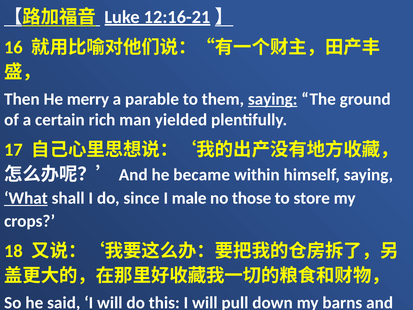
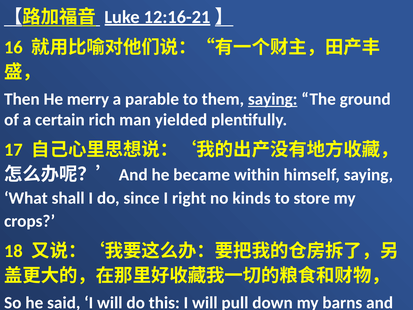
What underline: present -> none
male: male -> right
those: those -> kinds
